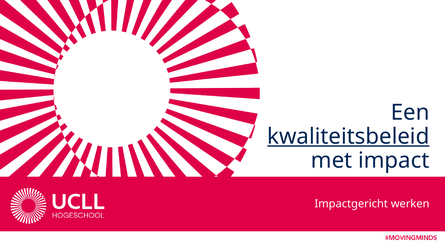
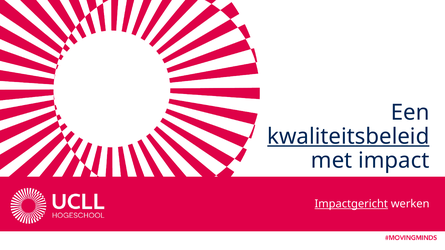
Impactgericht underline: none -> present
